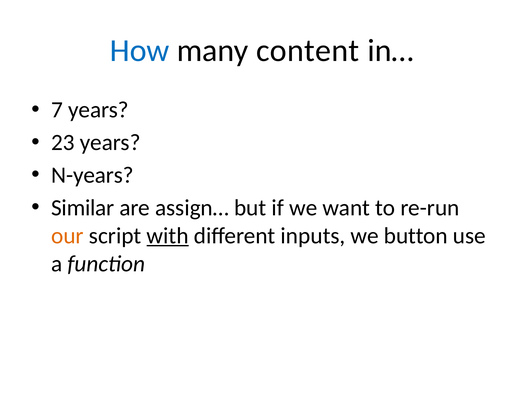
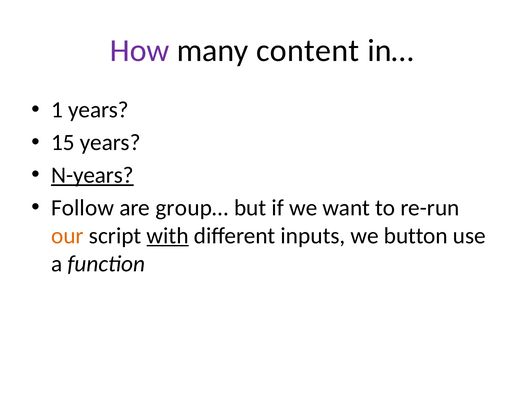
How colour: blue -> purple
7: 7 -> 1
23: 23 -> 15
N-years underline: none -> present
Similar: Similar -> Follow
assign…: assign… -> group…
